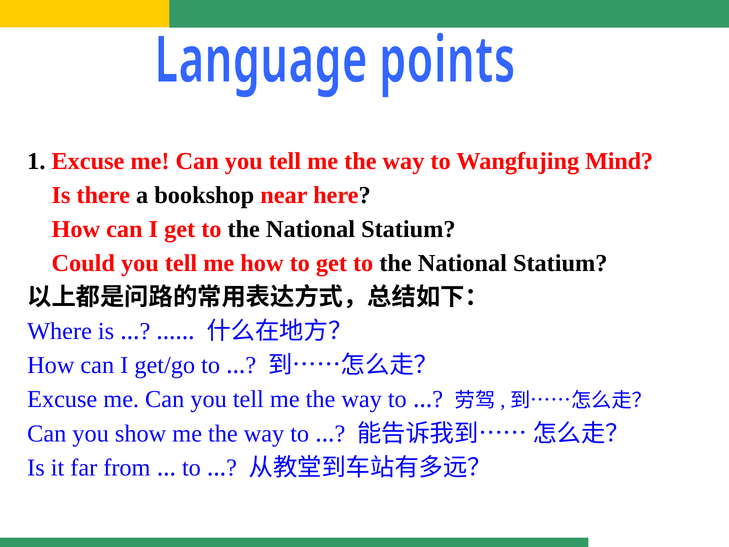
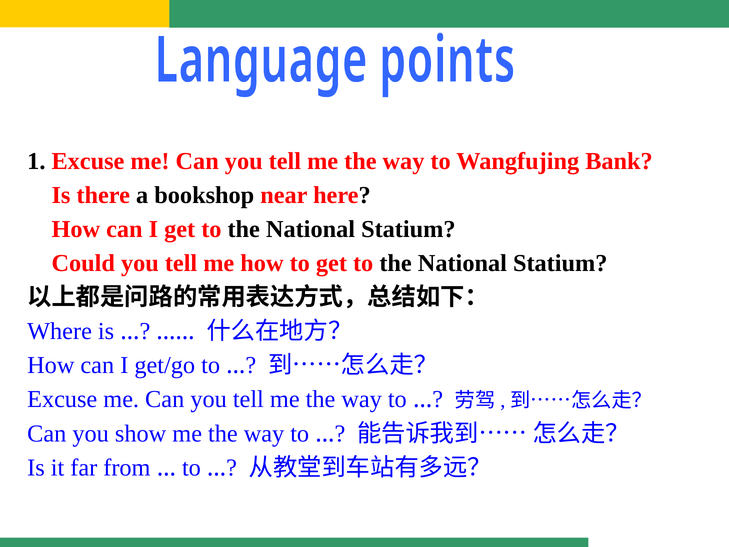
Mind: Mind -> Bank
